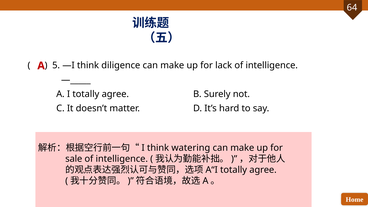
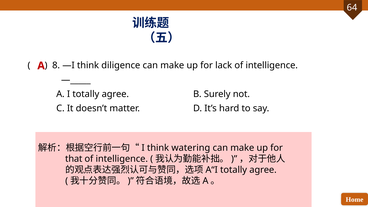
5: 5 -> 8
sale: sale -> that
